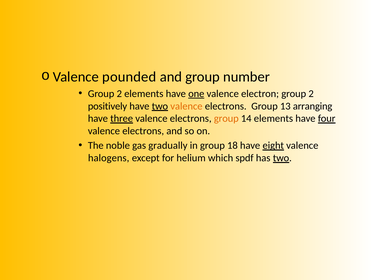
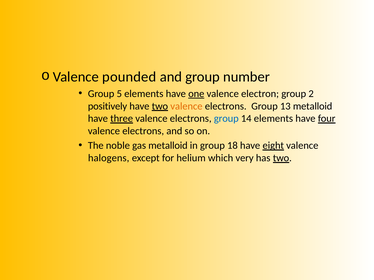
2 at (119, 94): 2 -> 5
13 arranging: arranging -> metalloid
group at (226, 119) colour: orange -> blue
gas gradually: gradually -> metalloid
spdf: spdf -> very
